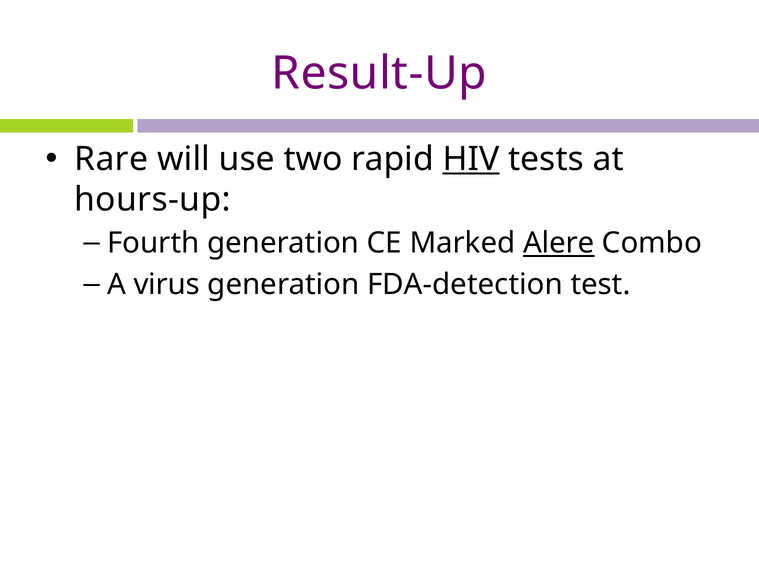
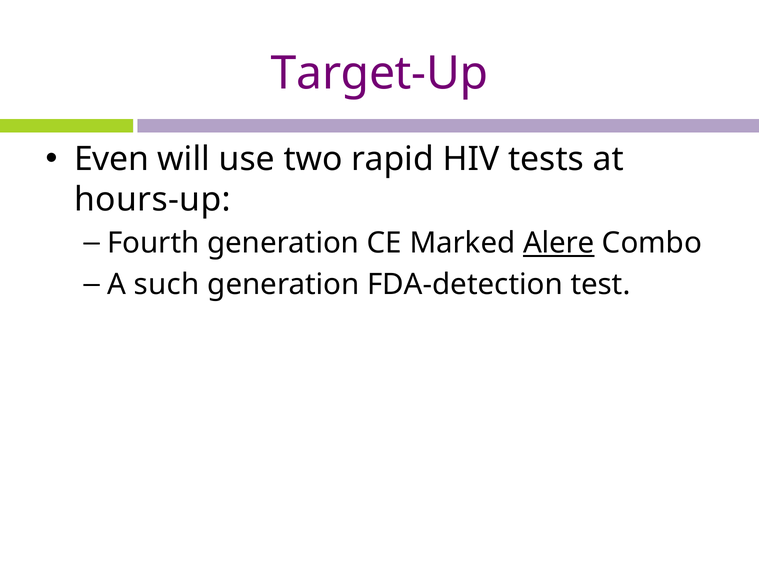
Result-Up: Result-Up -> Target-Up
Rare: Rare -> Even
HIV underline: present -> none
virus: virus -> such
